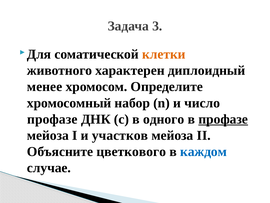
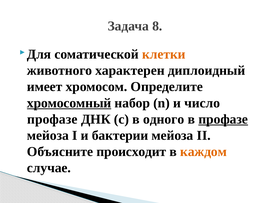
3: 3 -> 8
менее: менее -> имеет
хромосомный underline: none -> present
участков: участков -> бактерии
цветкового: цветкового -> происходит
каждом colour: blue -> orange
